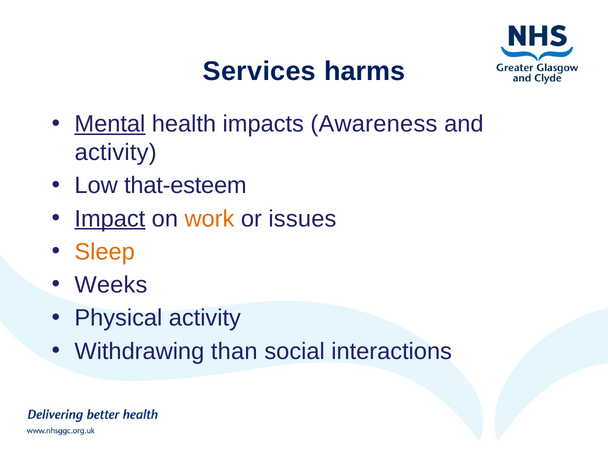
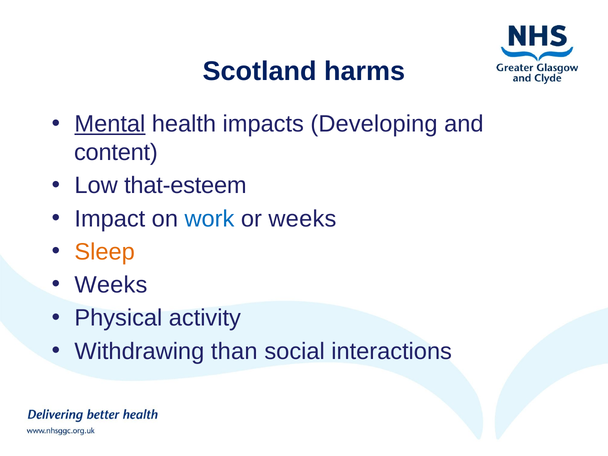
Services: Services -> Scotland
Awareness: Awareness -> Developing
activity at (116, 152): activity -> content
Impact underline: present -> none
work colour: orange -> blue
or issues: issues -> weeks
